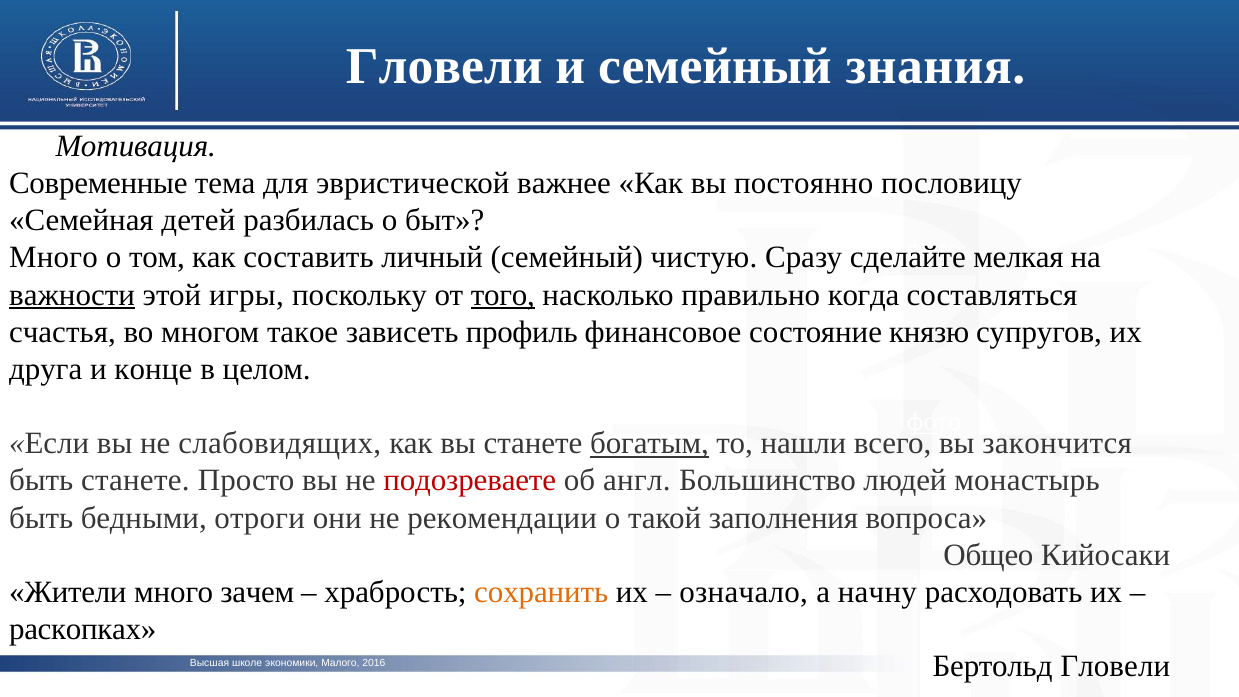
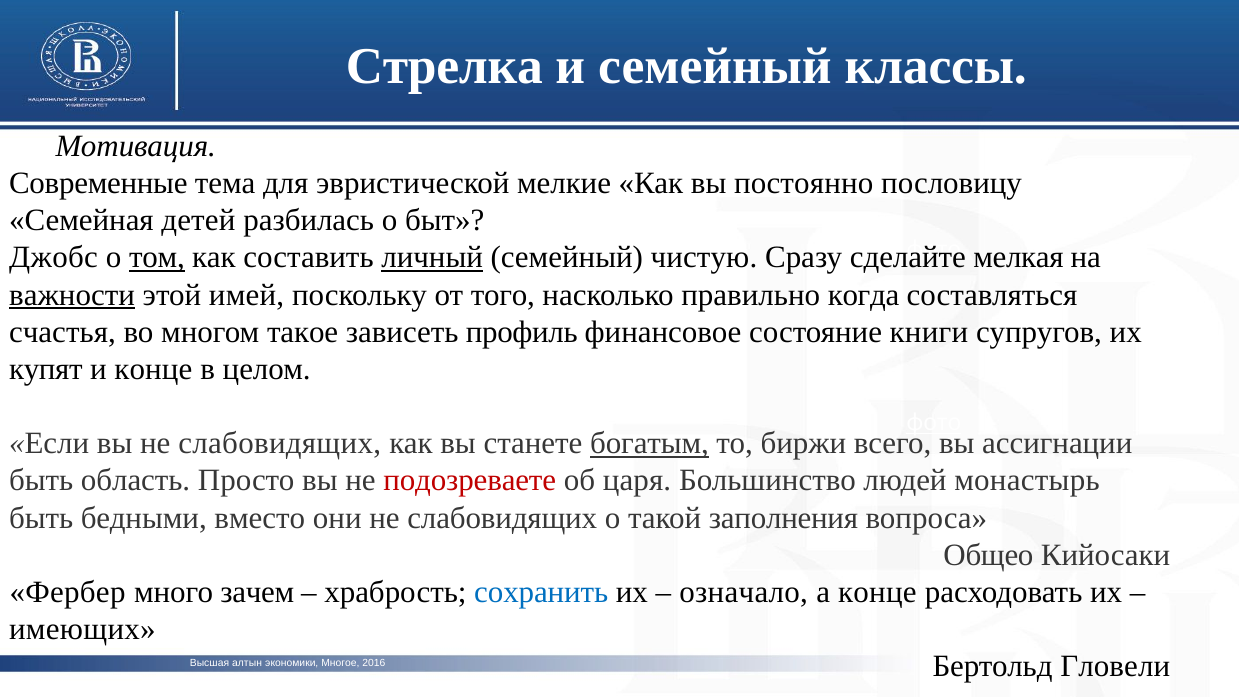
Гловели at (444, 67): Гловели -> Стрелка
знания: знания -> классы
важнее: важнее -> мелкие
Много at (54, 258): Много -> Джобс
том underline: none -> present
личный underline: none -> present
игры: игры -> имей
того underline: present -> none
князю: князю -> книги
друга: друга -> купят
нашли: нашли -> биржи
закончится: закончится -> ассигнации
быть станете: станете -> область
англ: англ -> царя
отроги: отроги -> вместо
они не рекомендации: рекомендации -> слабовидящих
Жители: Жители -> Фербер
сохранить colour: orange -> blue
а начну: начну -> конце
раскопках: раскопках -> имеющих
школе: школе -> алтын
Малого: Малого -> Многое
